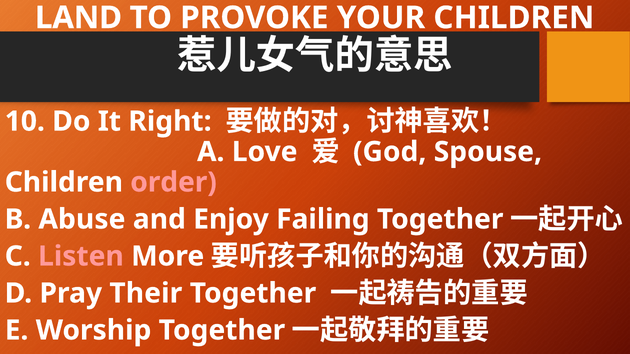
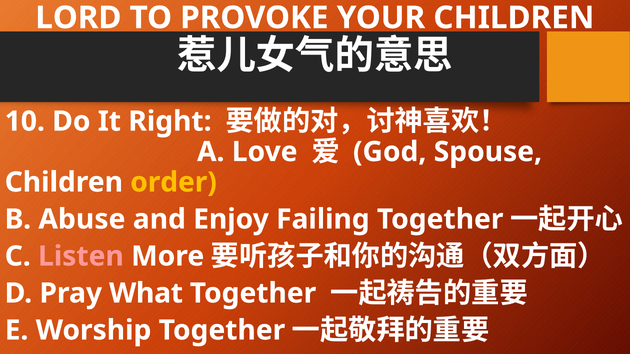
LAND: LAND -> LORD
order colour: pink -> yellow
Their: Their -> What
